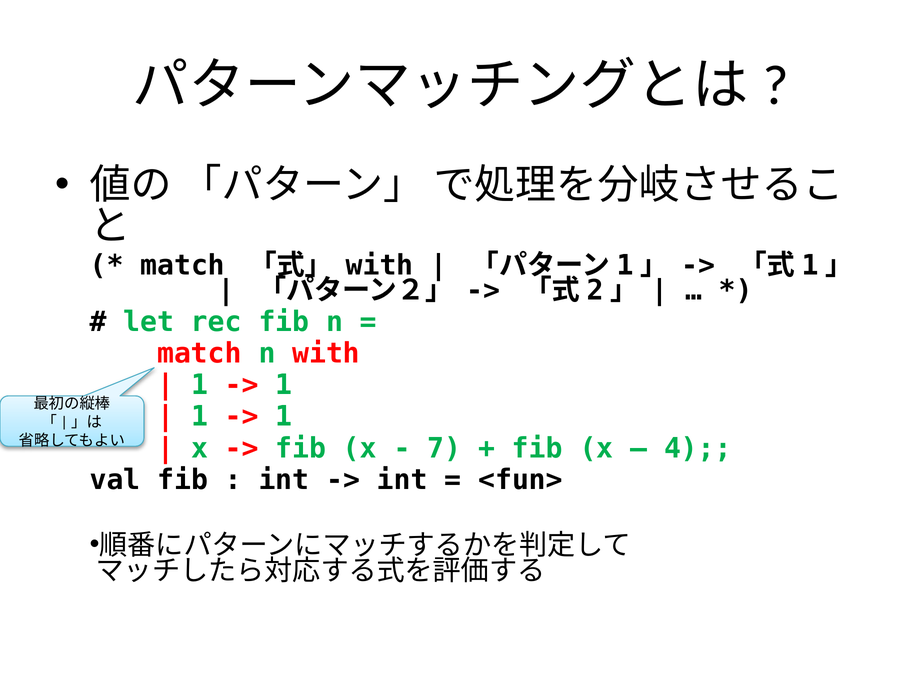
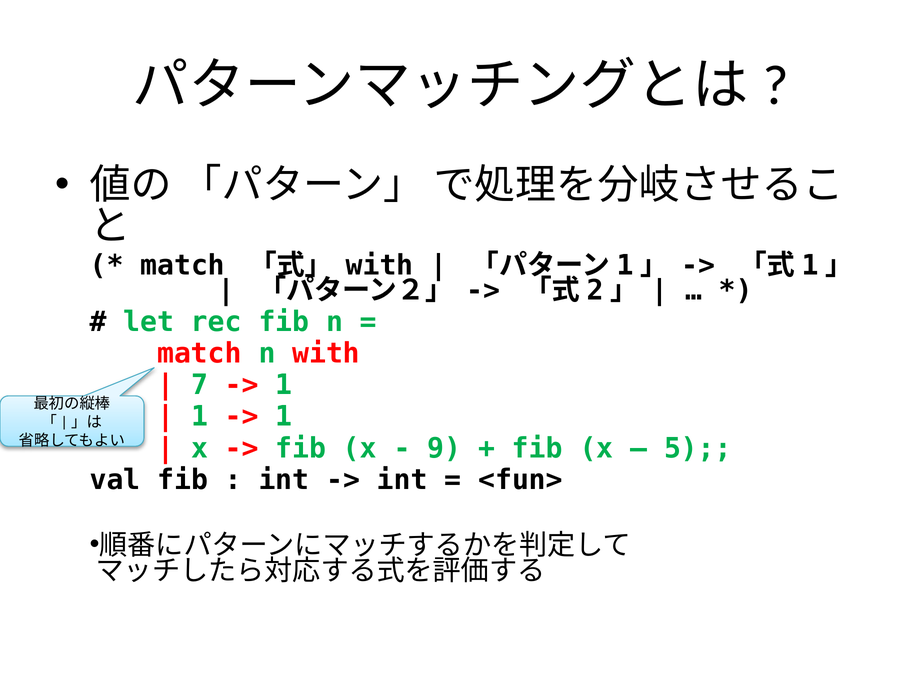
1 at (199, 385): 1 -> 7
7: 7 -> 9
4: 4 -> 5
